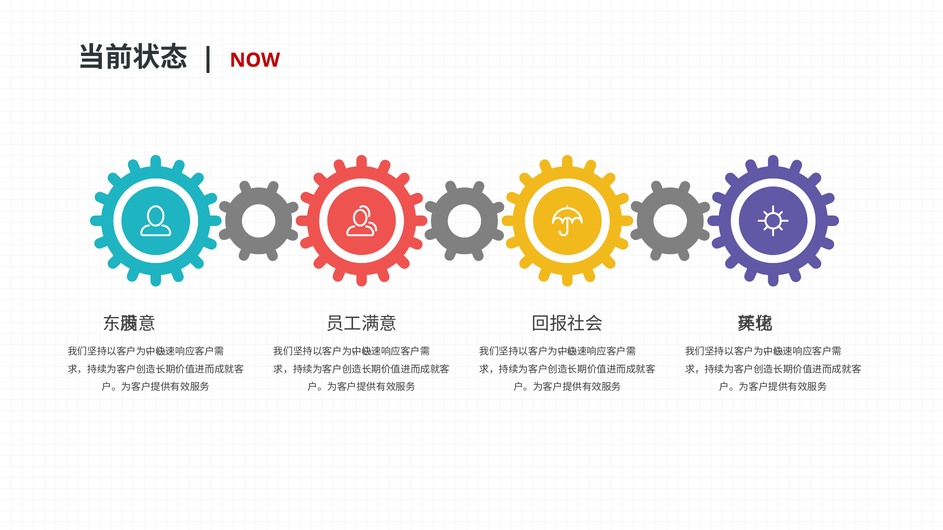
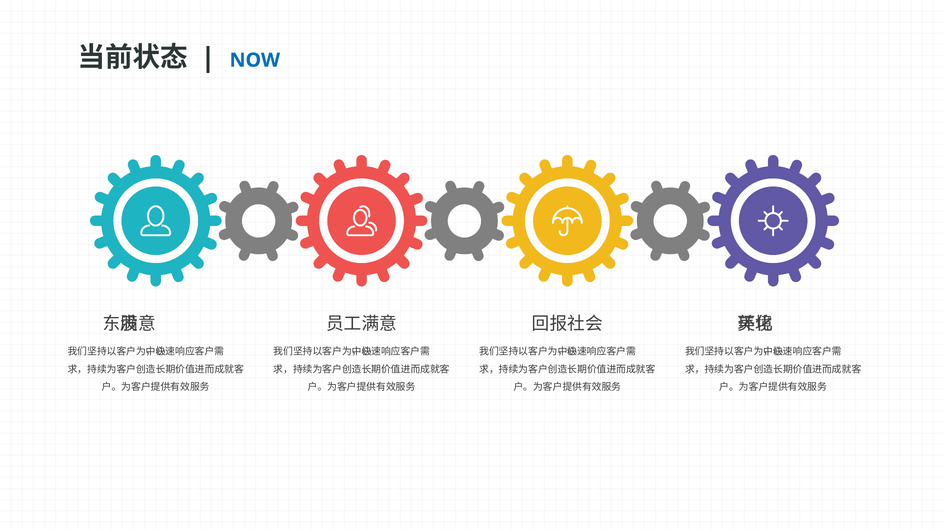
NOW colour: red -> blue
